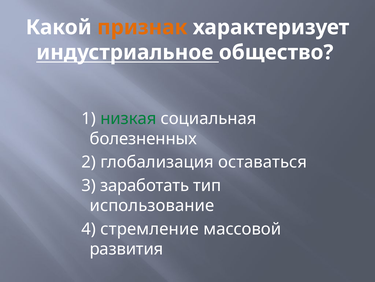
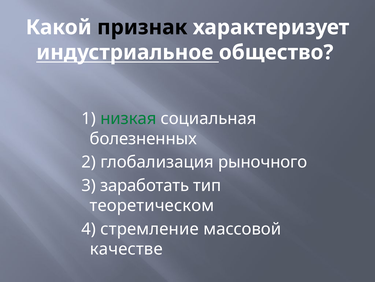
признак colour: orange -> black
оставаться: оставаться -> рыночного
использование: использование -> теоретическом
развития: развития -> качестве
